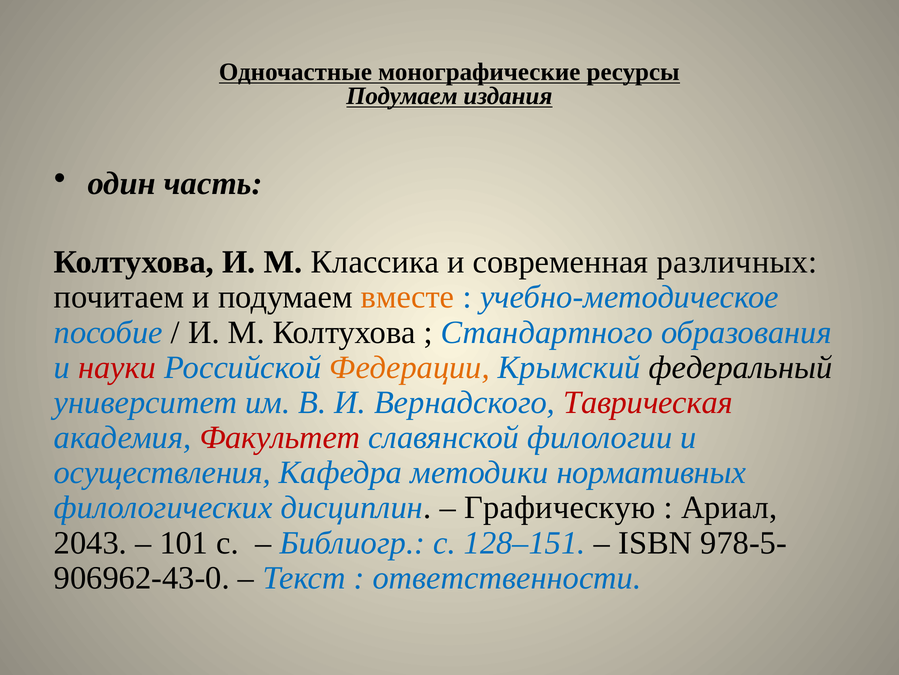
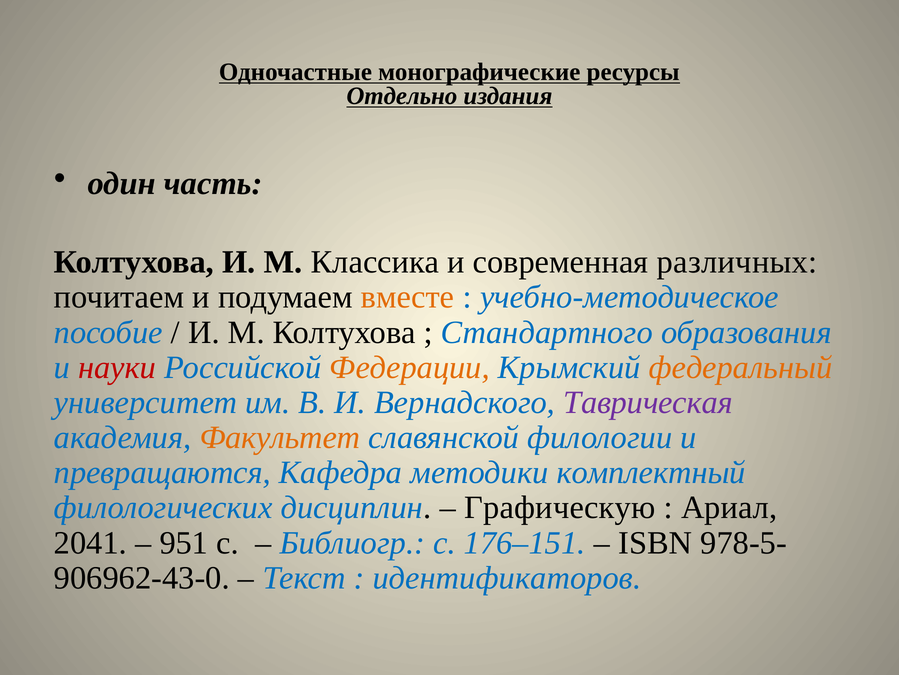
Подумаем at (402, 96): Подумаем -> Отдельно
федеральный colour: black -> orange
Таврическая colour: red -> purple
Факультет colour: red -> orange
осуществления: осуществления -> превращаются
нормативных: нормативных -> комплектный
2043: 2043 -> 2041
101: 101 -> 951
128–151: 128–151 -> 176–151
ответственности: ответственности -> идентификаторов
